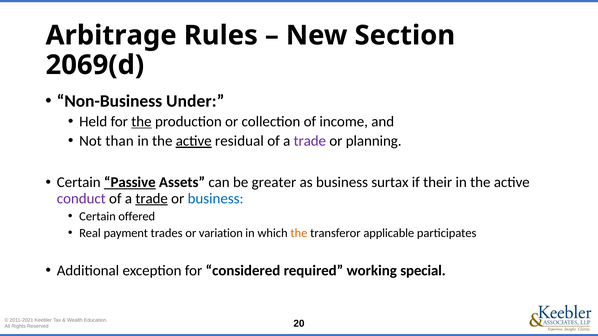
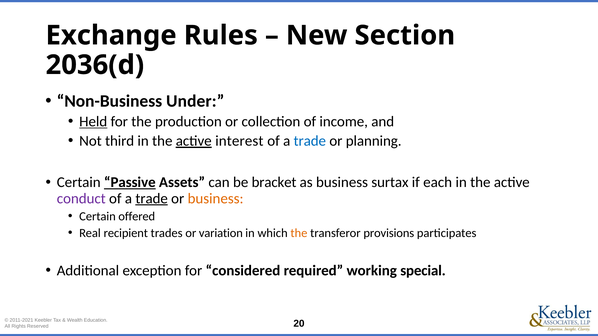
Arbitrage: Arbitrage -> Exchange
2069(d: 2069(d -> 2036(d
Held underline: none -> present
the at (141, 122) underline: present -> none
than: than -> third
residual: residual -> interest
trade at (310, 141) colour: purple -> blue
greater: greater -> bracket
their: their -> each
business at (216, 199) colour: blue -> orange
payment: payment -> recipient
applicable: applicable -> provisions
